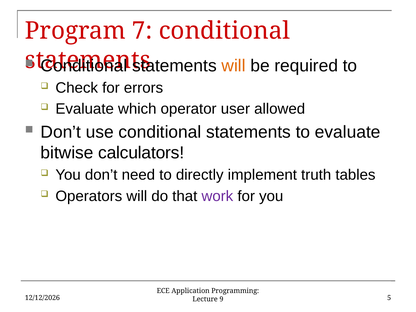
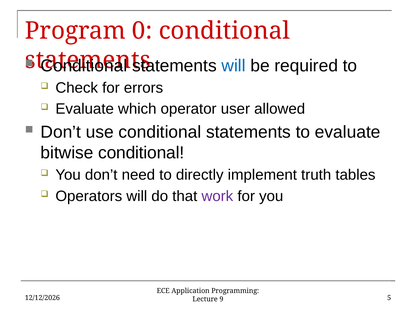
7: 7 -> 0
will at (234, 66) colour: orange -> blue
bitwise calculators: calculators -> conditional
